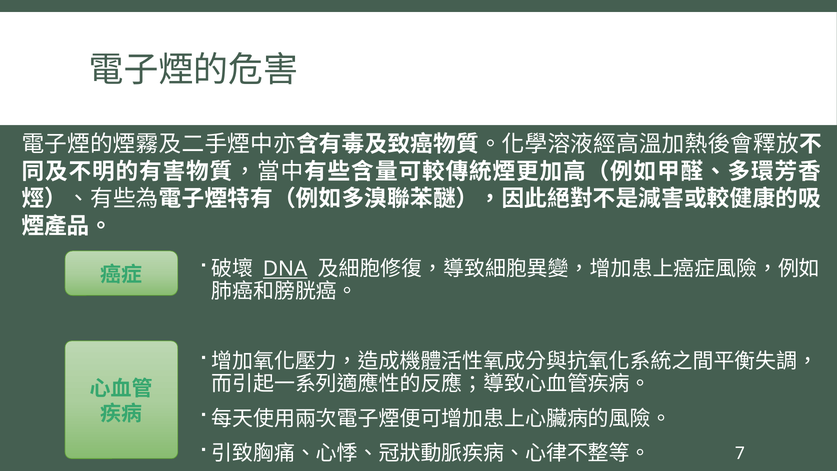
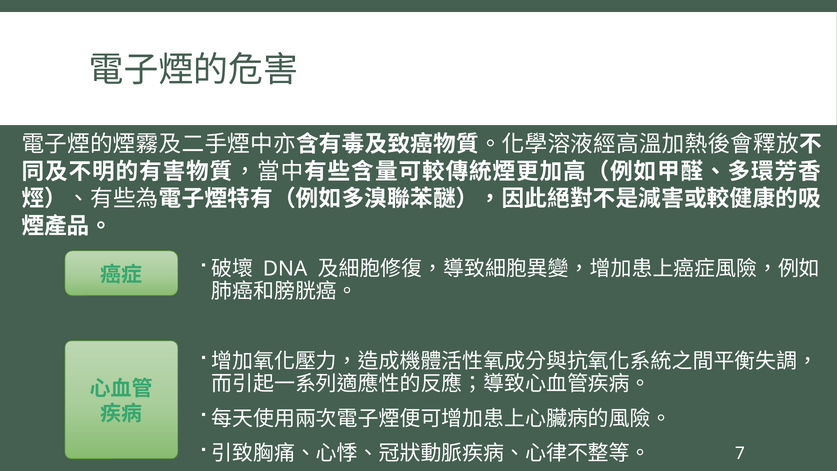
DNA underline: present -> none
